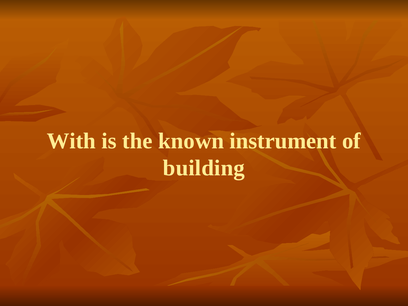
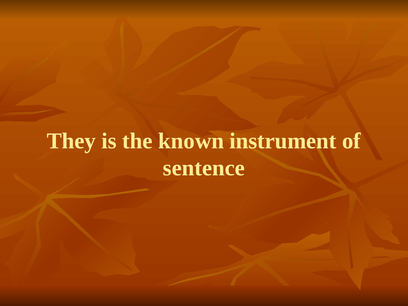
With: With -> They
building: building -> sentence
